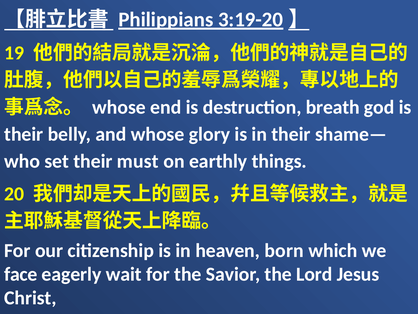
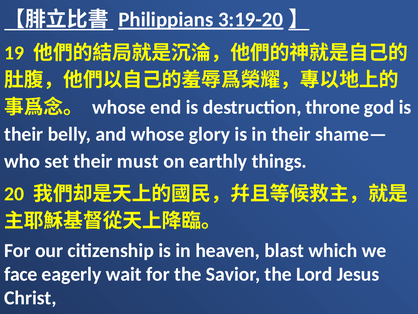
breath: breath -> throne
born: born -> blast
